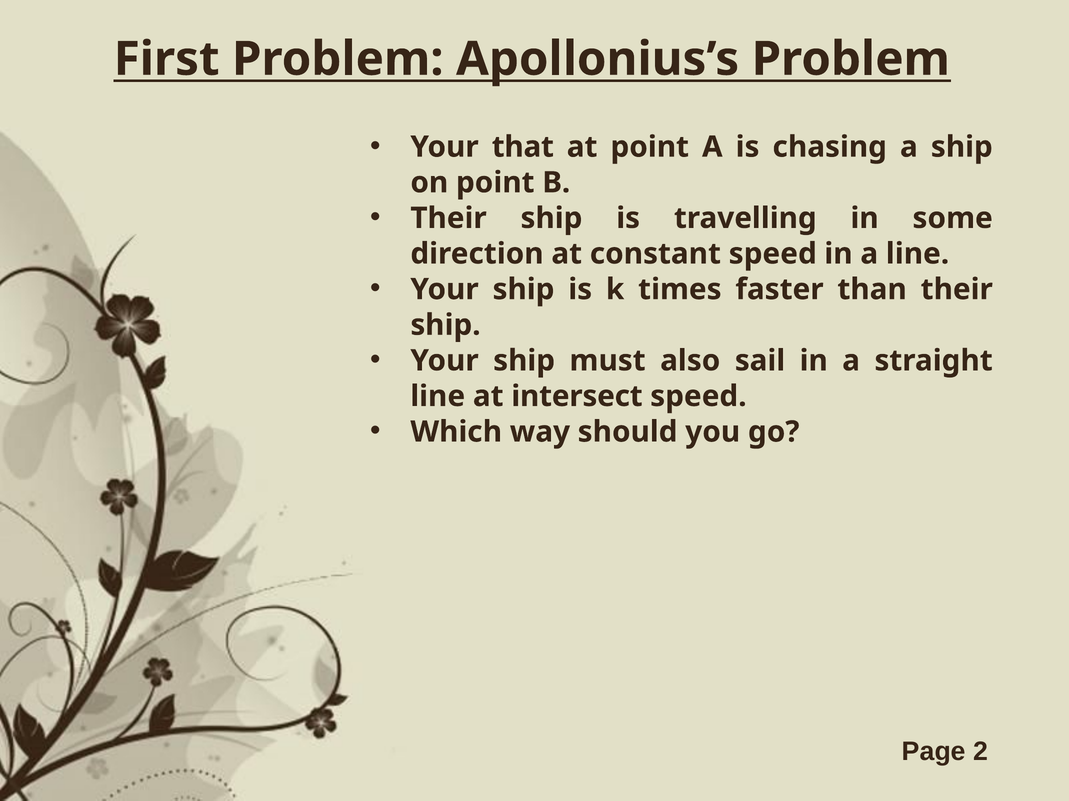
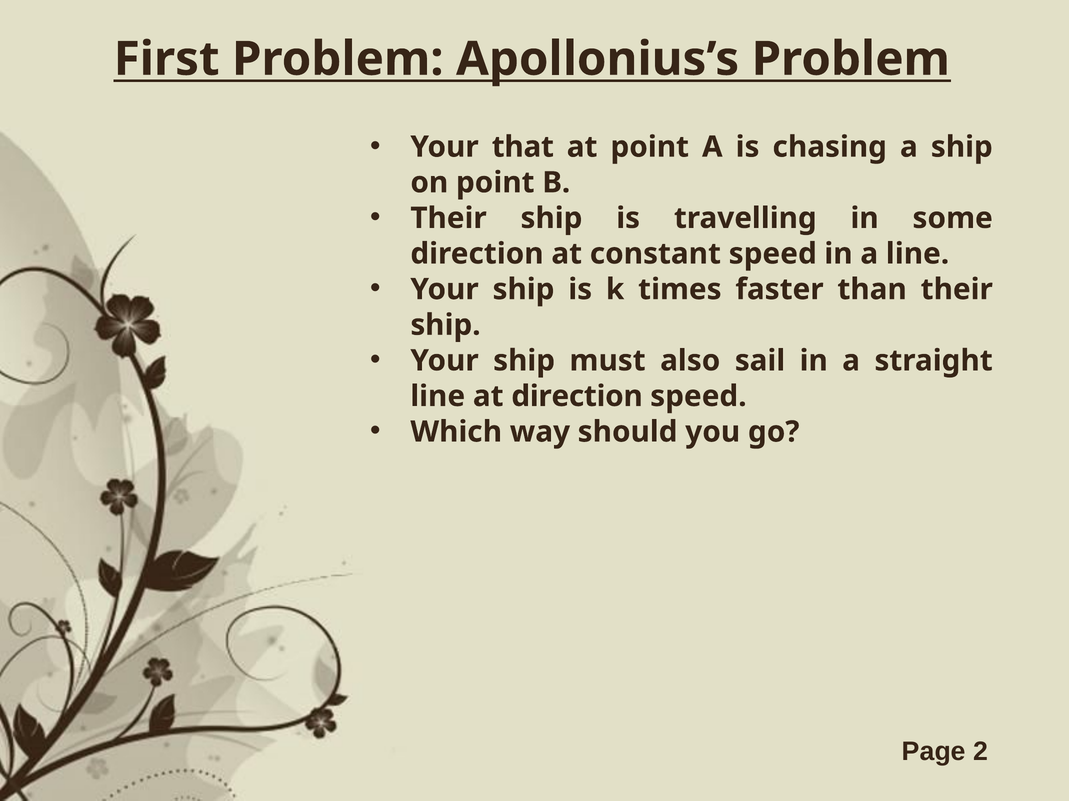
at intersect: intersect -> direction
